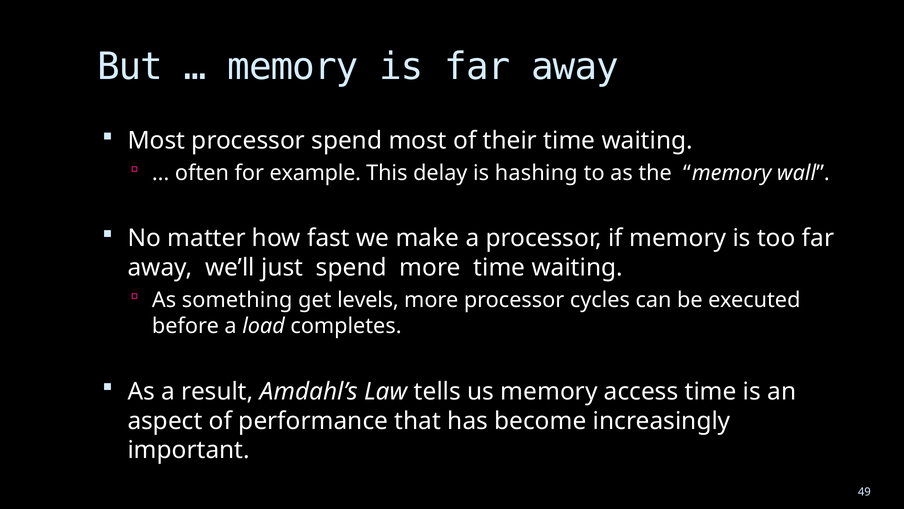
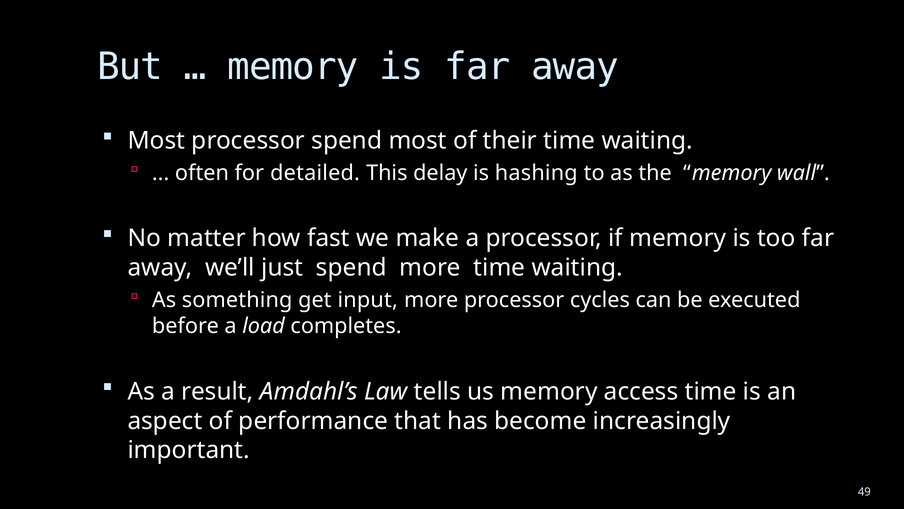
example: example -> detailed
levels: levels -> input
